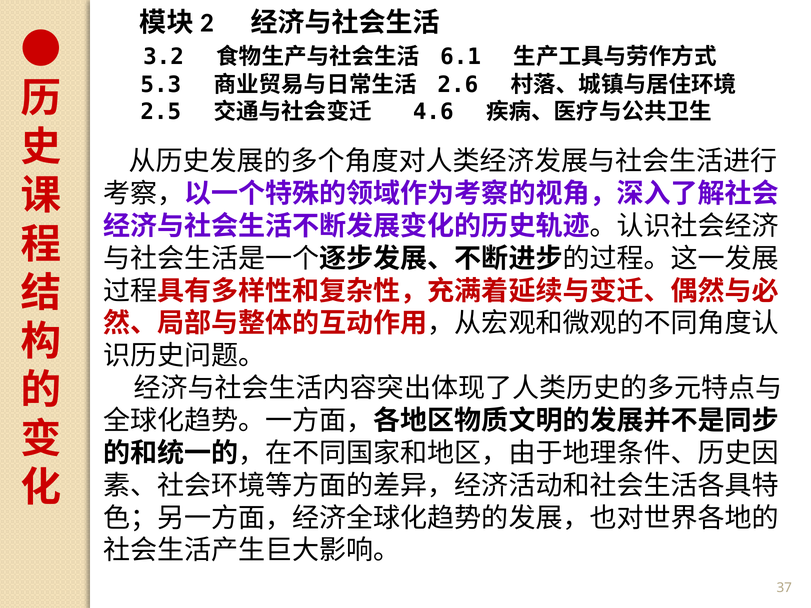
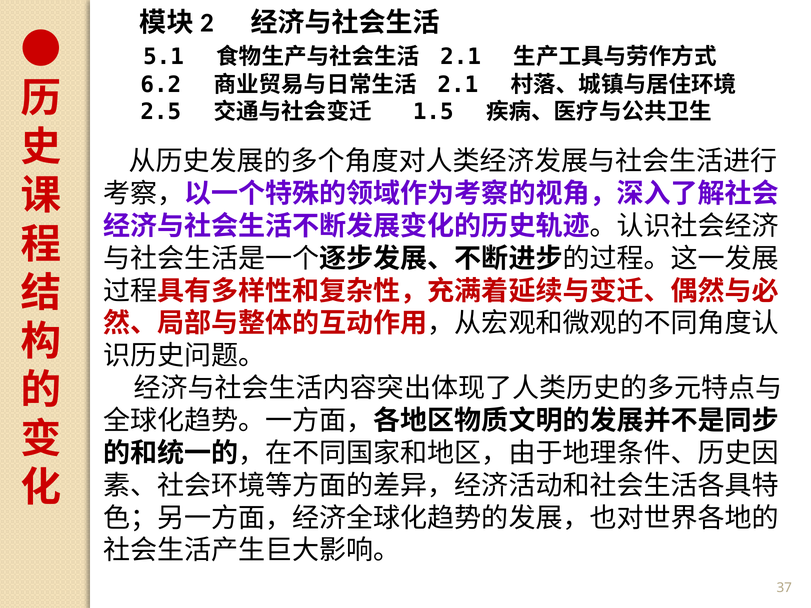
3.2: 3.2 -> 5.1
6.1 at (461, 57): 6.1 -> 2.1
5.3: 5.3 -> 6.2
2.6 at (458, 85): 2.6 -> 2.1
4.6: 4.6 -> 1.5
